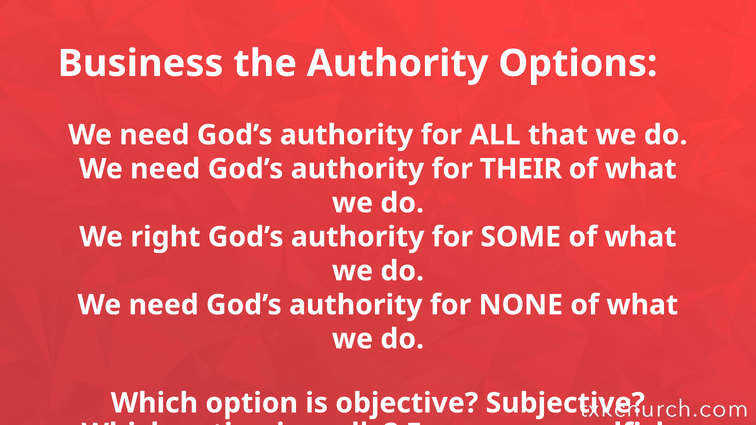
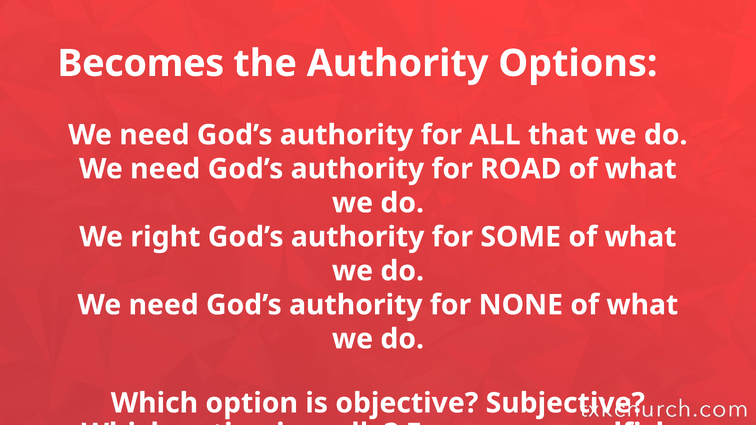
Business: Business -> Becomes
THEIR: THEIR -> ROAD
